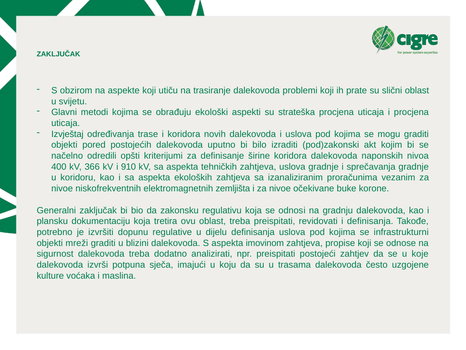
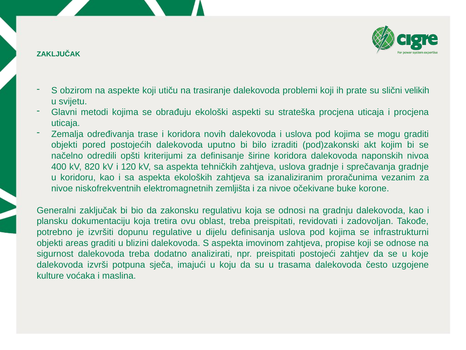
slični oblast: oblast -> velikih
Izvještaj: Izvještaj -> Zemalja
366: 366 -> 820
910: 910 -> 120
i definisanja: definisanja -> zadovoljan
mreži: mreži -> areas
